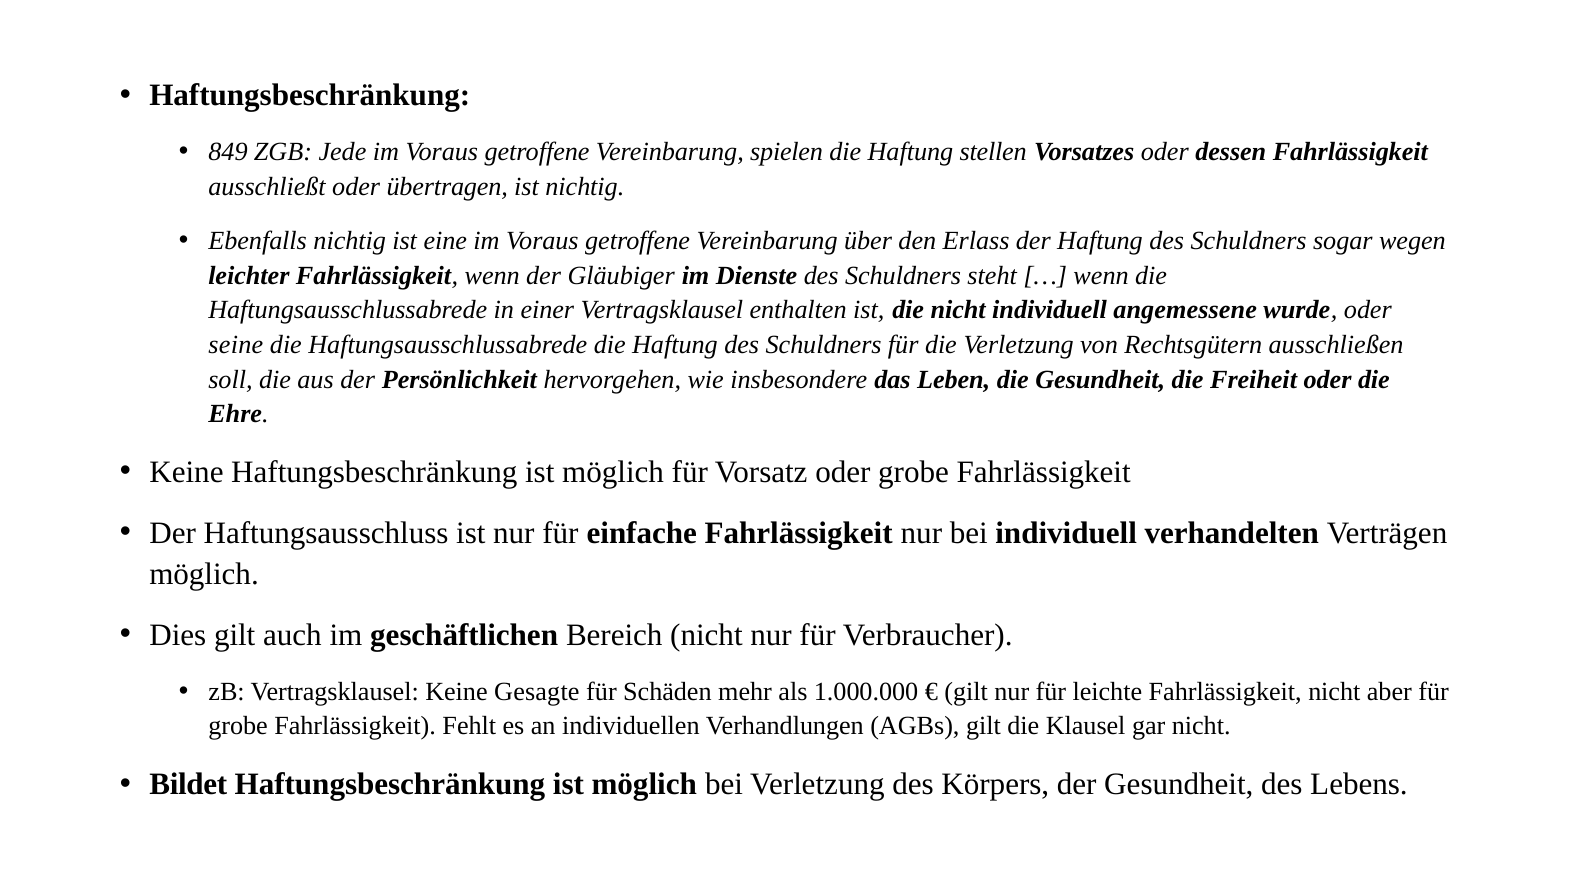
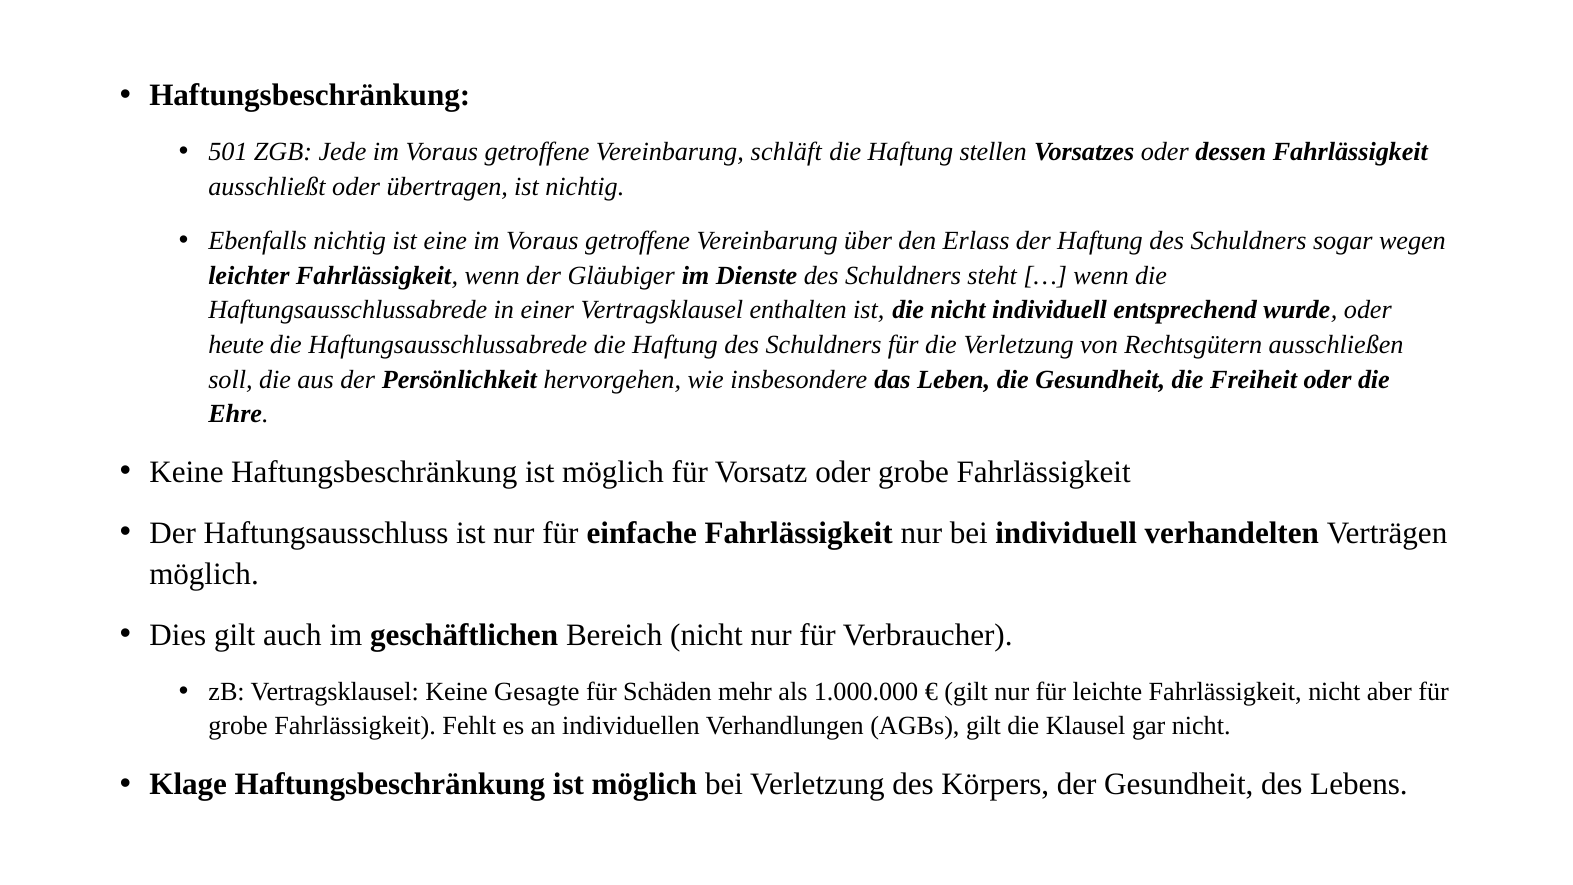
849: 849 -> 501
spielen: spielen -> schläft
angemessene: angemessene -> entsprechend
seine: seine -> heute
Bildet: Bildet -> Klage
